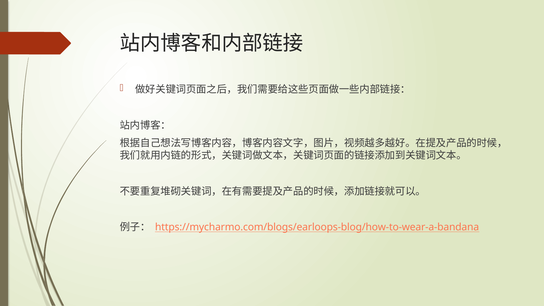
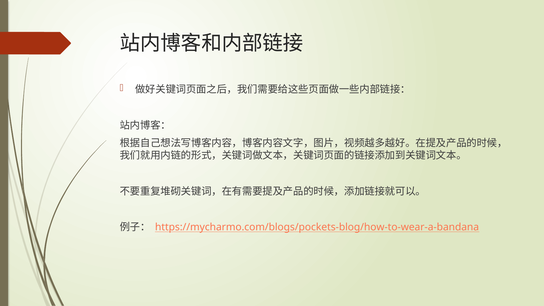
https://mycharmo.com/blogs/earloops-blog/how-to-wear-a-bandana: https://mycharmo.com/blogs/earloops-blog/how-to-wear-a-bandana -> https://mycharmo.com/blogs/pockets-blog/how-to-wear-a-bandana
